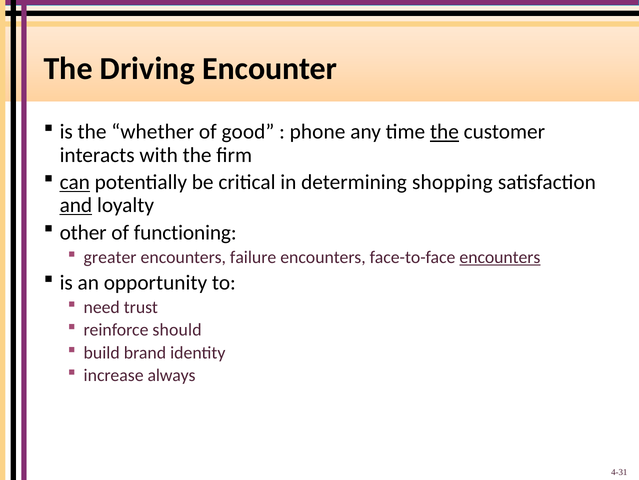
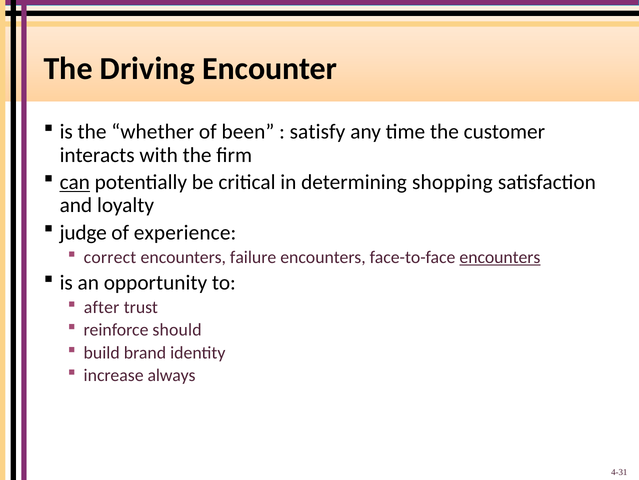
good: good -> been
phone: phone -> satisfy
the at (444, 132) underline: present -> none
and underline: present -> none
other: other -> judge
functioning: functioning -> experience
greater: greater -> correct
need: need -> after
